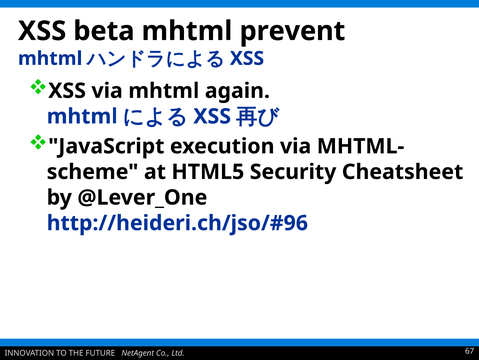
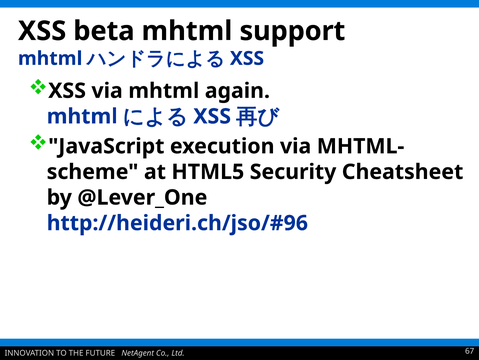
prevent: prevent -> support
